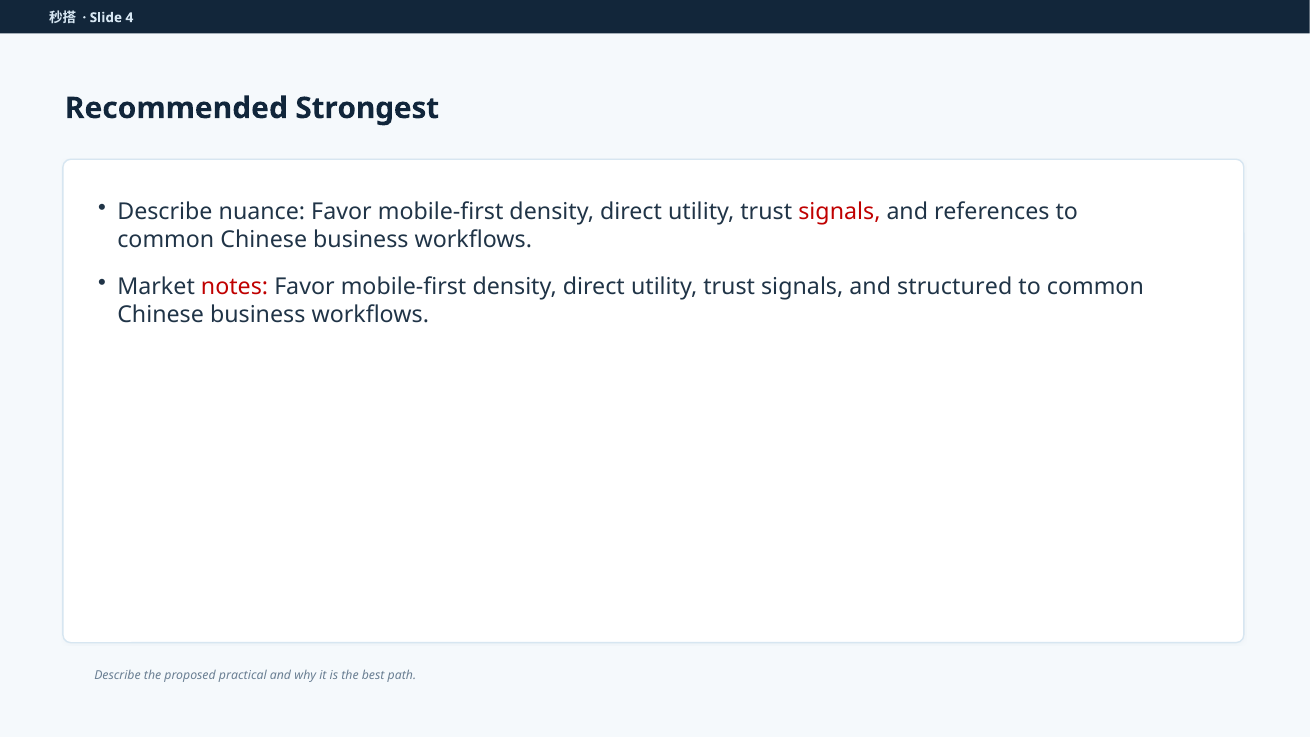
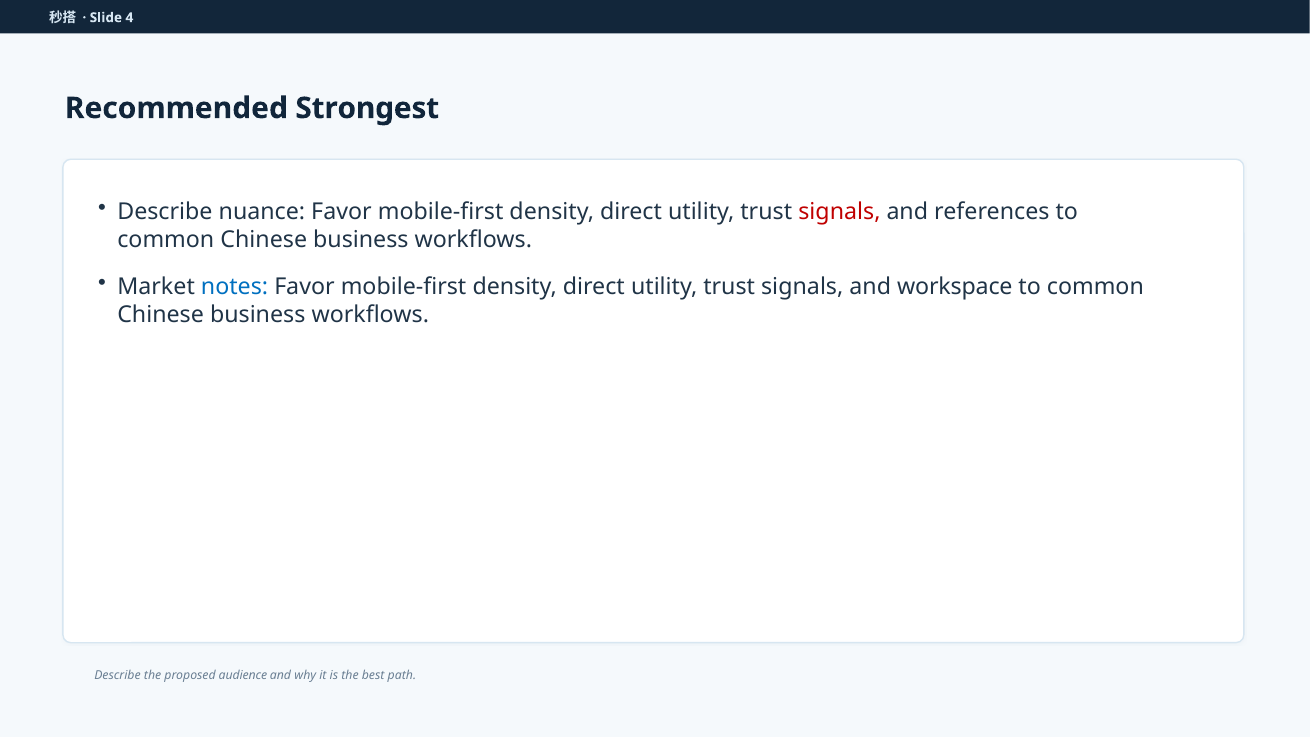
notes colour: red -> blue
structured: structured -> workspace
practical: practical -> audience
